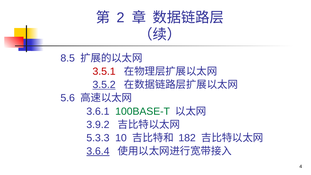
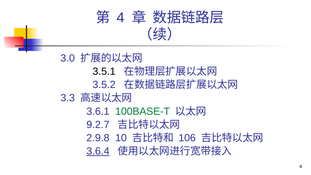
2 at (121, 18): 2 -> 4
8.5: 8.5 -> 3.0
3.5.1 colour: red -> black
3.5.2 underline: present -> none
5.6: 5.6 -> 3.3
3.9.2: 3.9.2 -> 9.2.7
5.3.3: 5.3.3 -> 2.9.8
182: 182 -> 106
